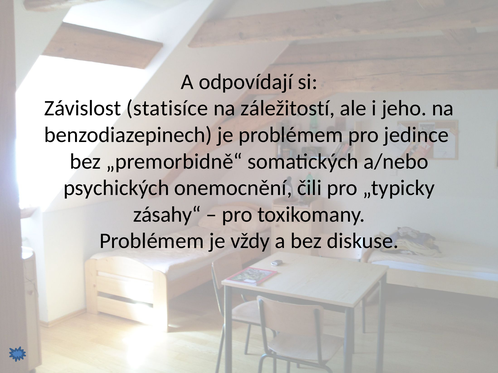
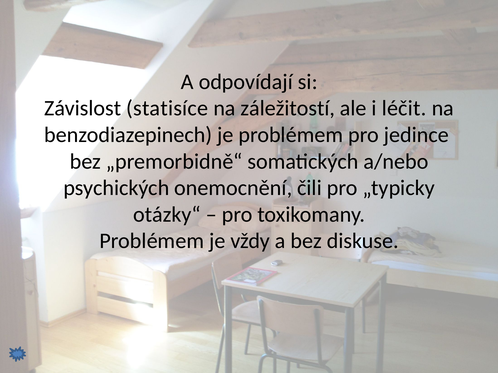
jeho: jeho -> léčit
zásahy“: zásahy“ -> otázky“
